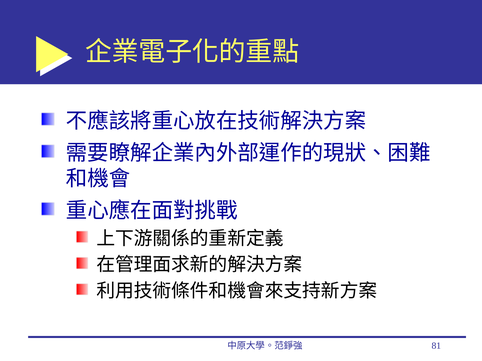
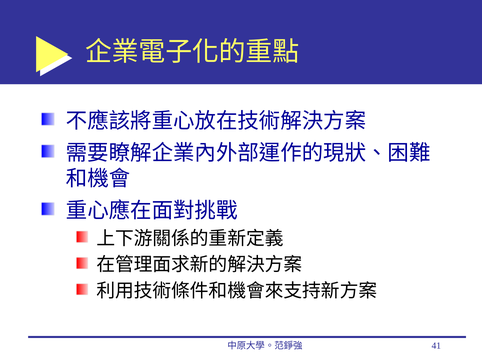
81: 81 -> 41
